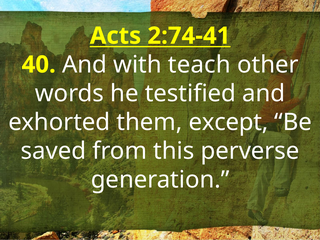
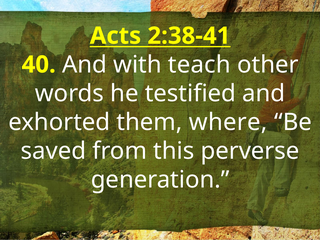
2:74-41: 2:74-41 -> 2:38-41
except: except -> where
